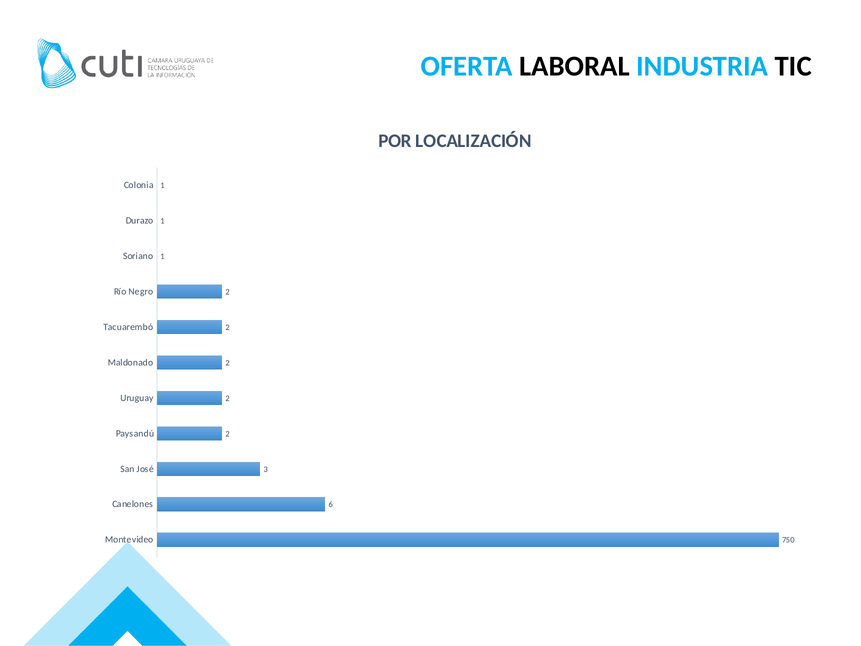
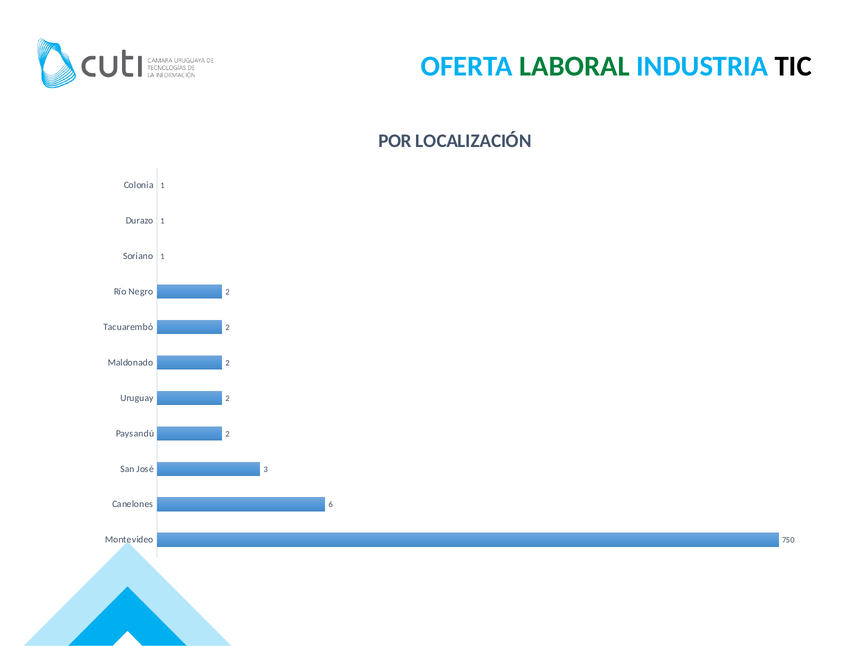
LABORAL colour: black -> green
